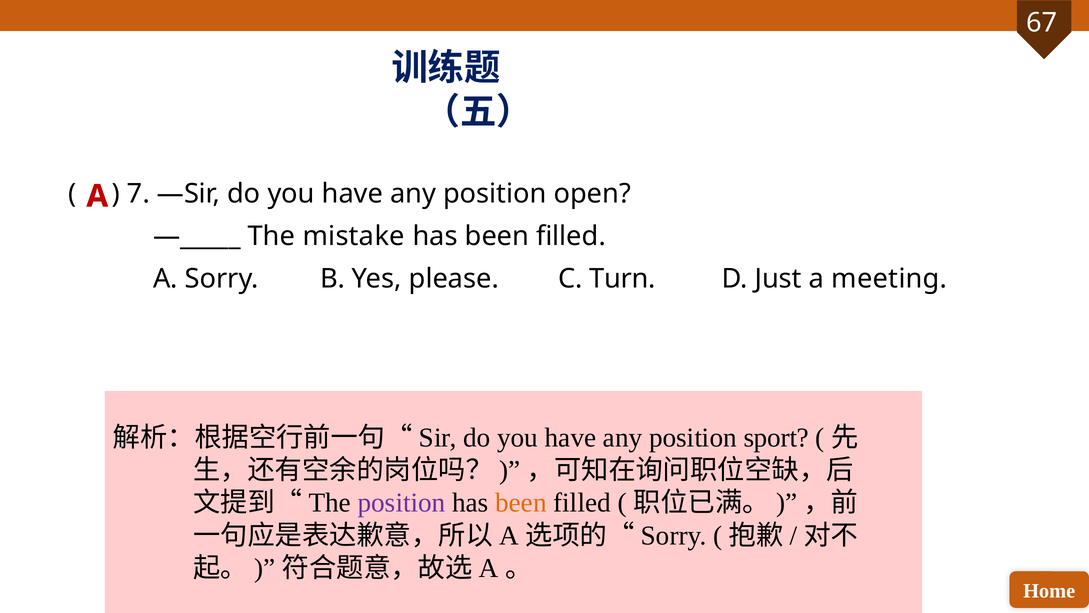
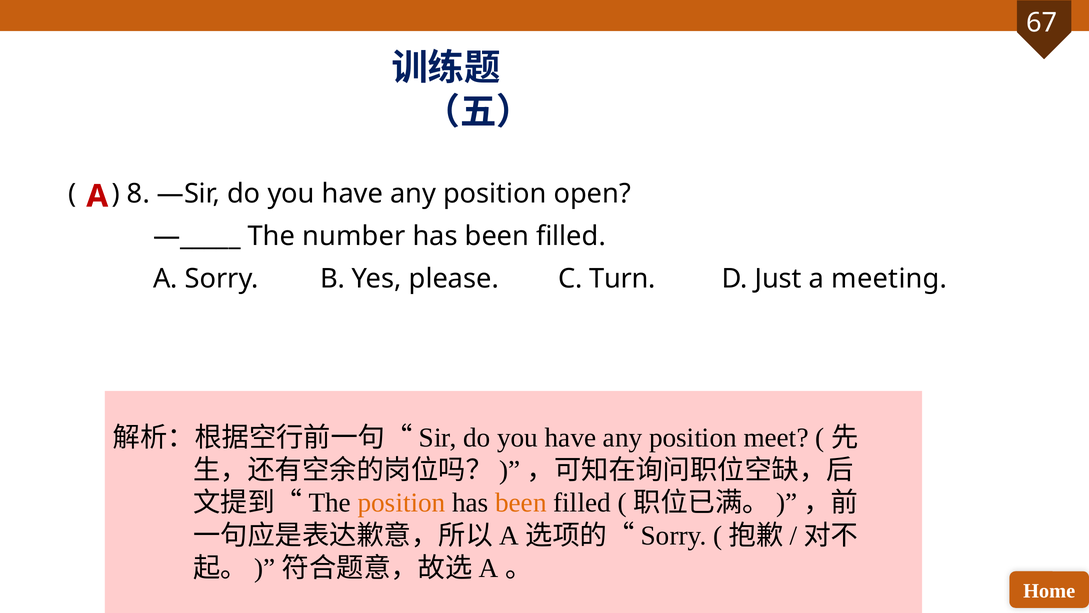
7: 7 -> 8
mistake: mistake -> number
sport: sport -> meet
position at (402, 503) colour: purple -> orange
